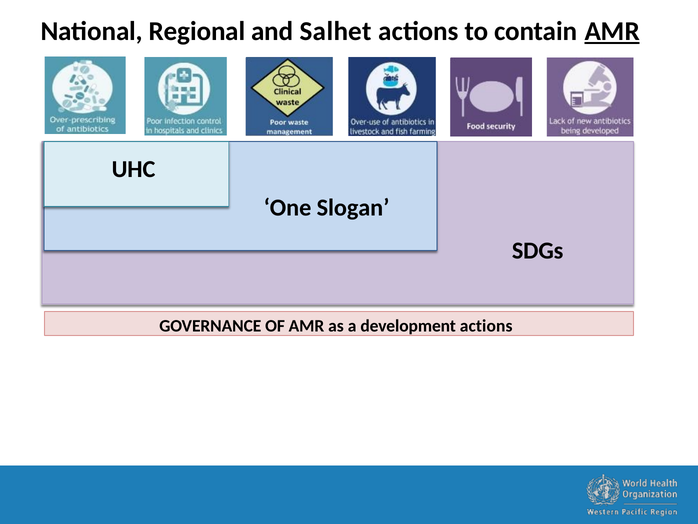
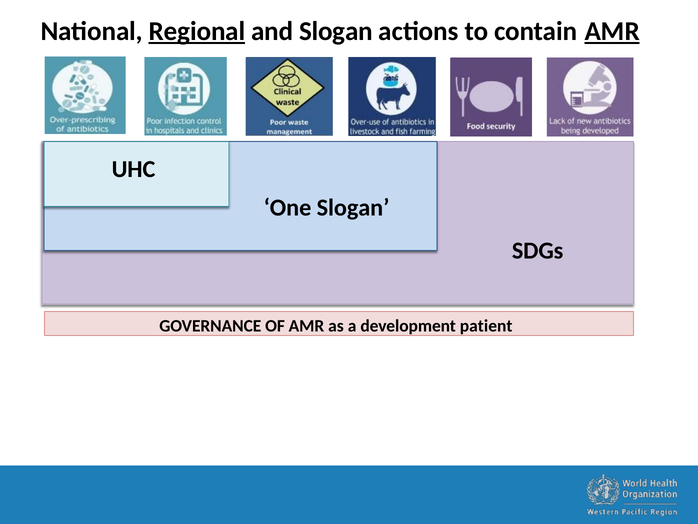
Regional underline: none -> present
and Salhet: Salhet -> Slogan
development actions: actions -> patient
